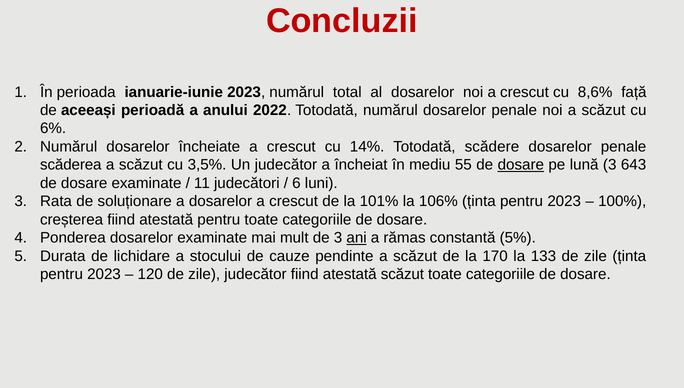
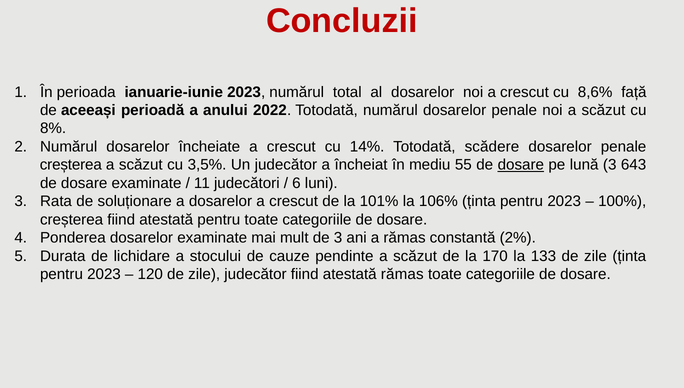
6%: 6% -> 8%
scăderea at (71, 165): scăderea -> creșterea
ani underline: present -> none
5%: 5% -> 2%
atestată scăzut: scăzut -> rămas
